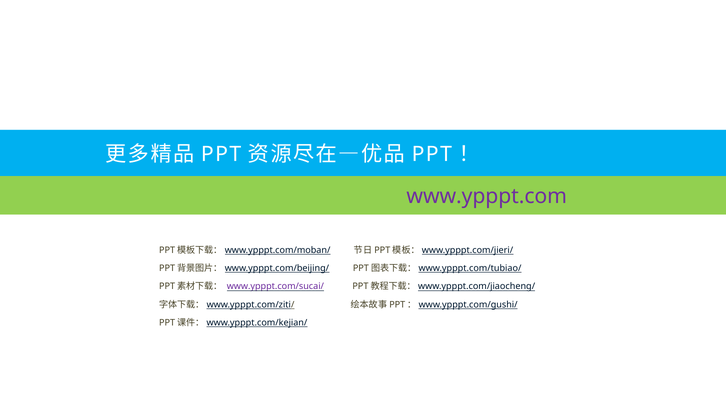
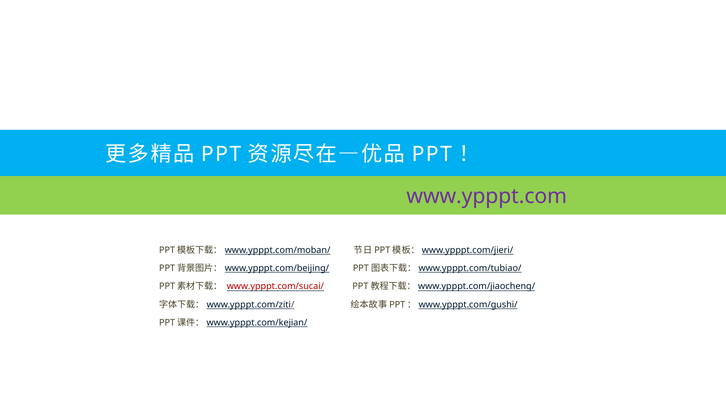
www.ypppt.com/sucai/ colour: purple -> red
